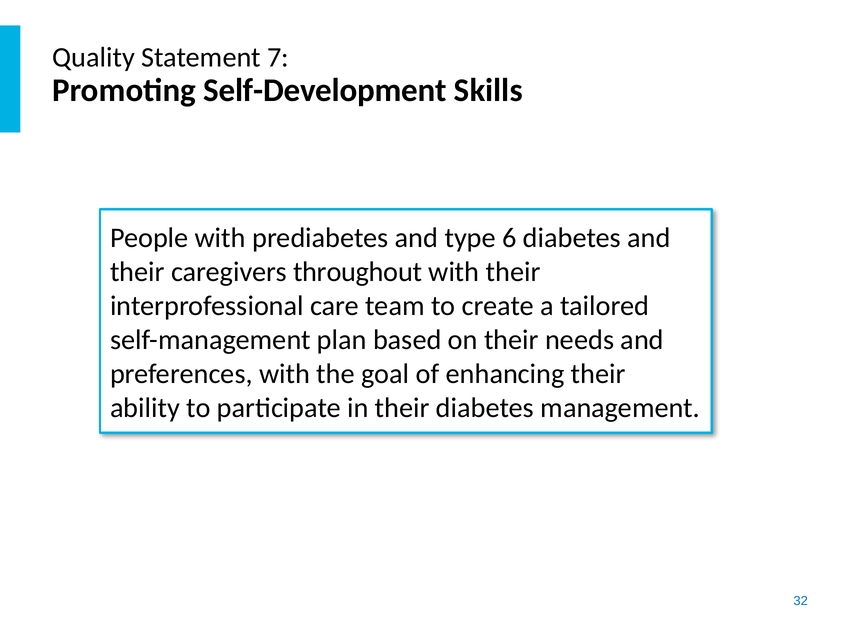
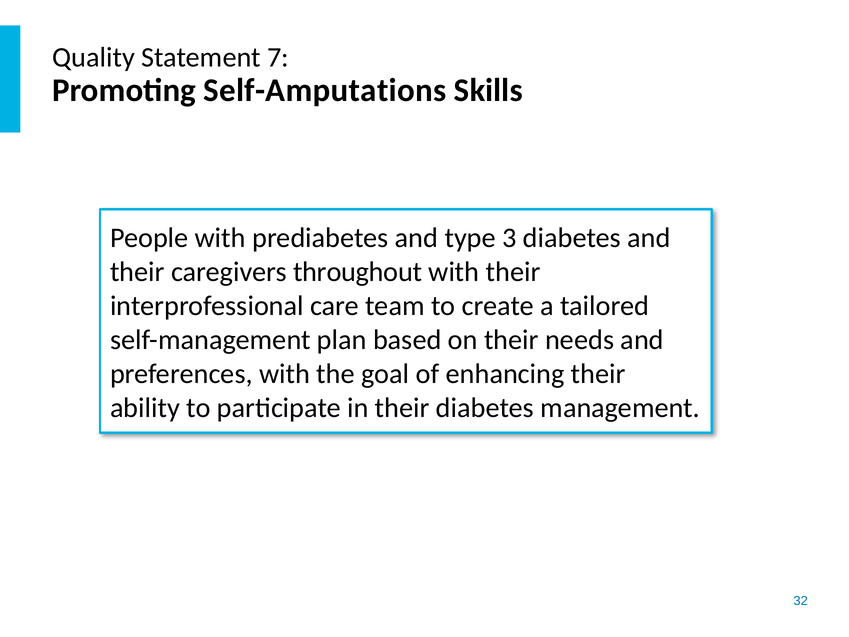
Self-Development: Self-Development -> Self-Amputations
6: 6 -> 3
